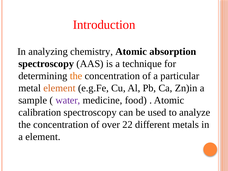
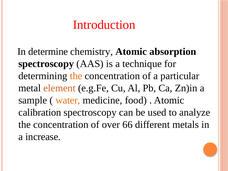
analyzing: analyzing -> determine
water colour: purple -> orange
22: 22 -> 66
a element: element -> increase
